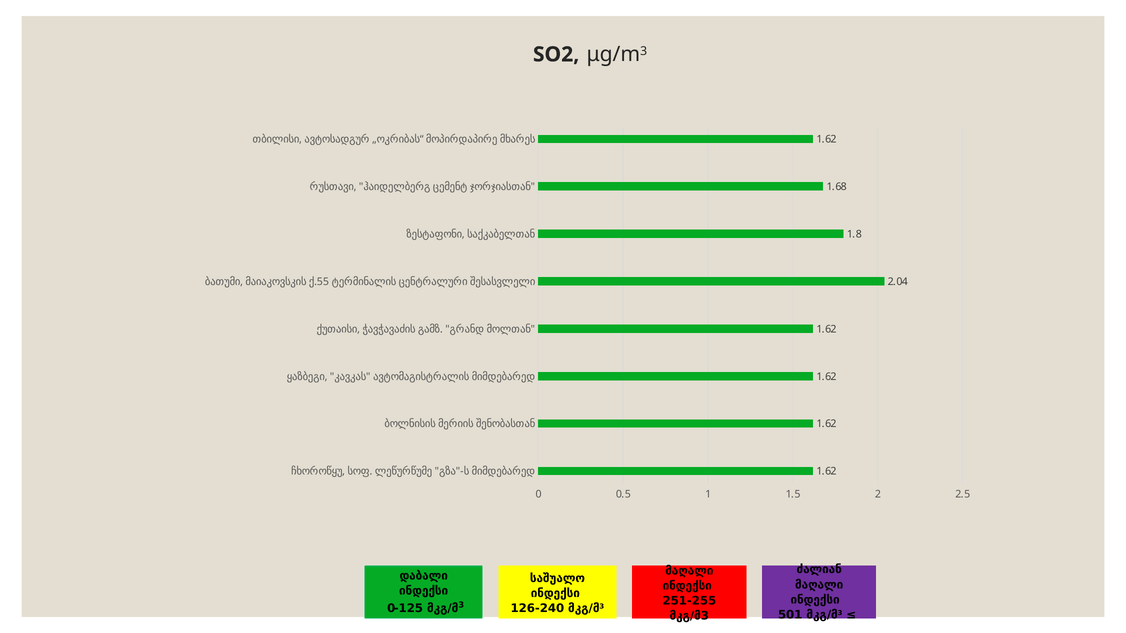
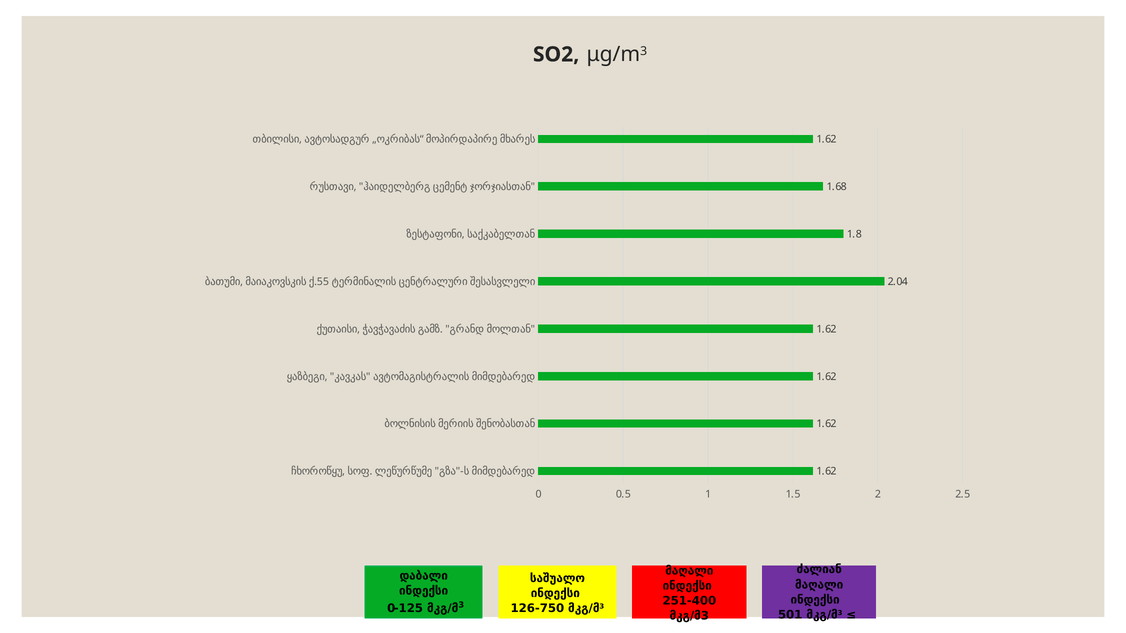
251-255: 251-255 -> 251-400
126-240: 126-240 -> 126-750
